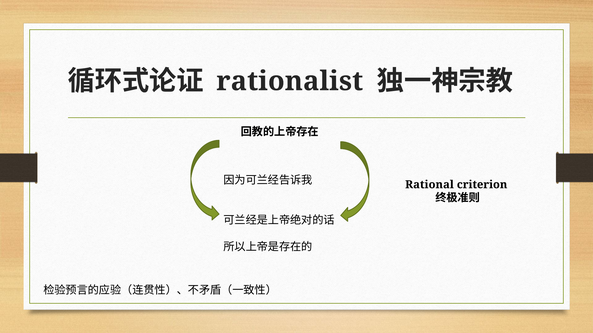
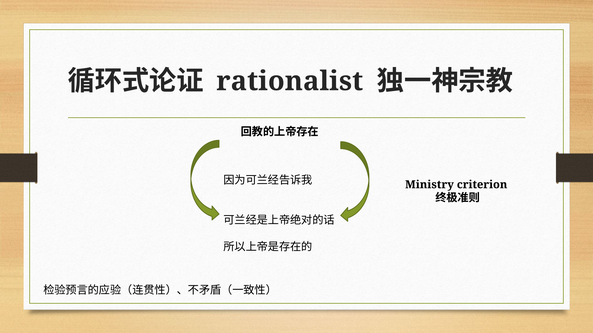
Rational: Rational -> Ministry
